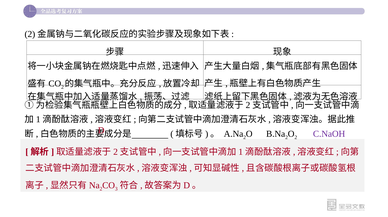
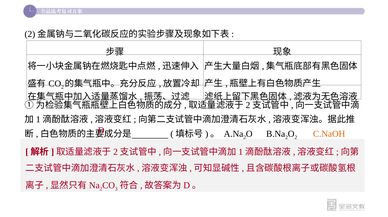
C.NaOH colour: purple -> orange
